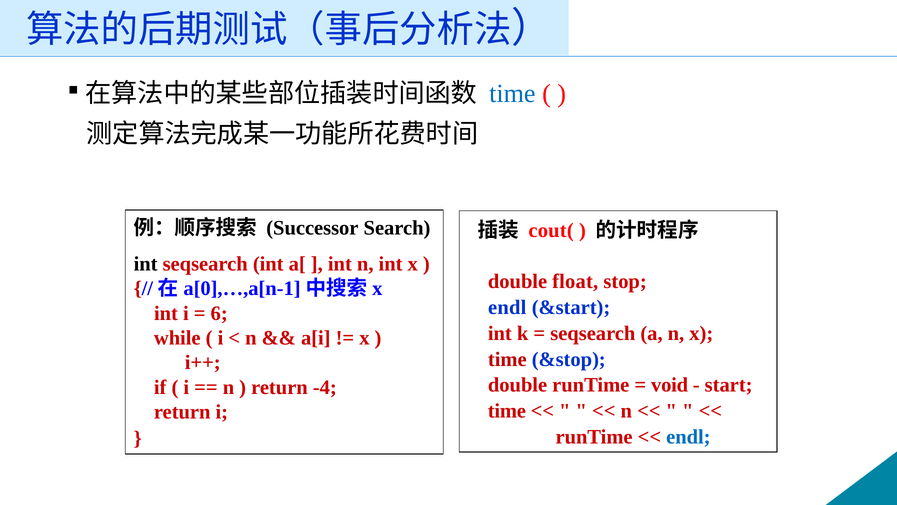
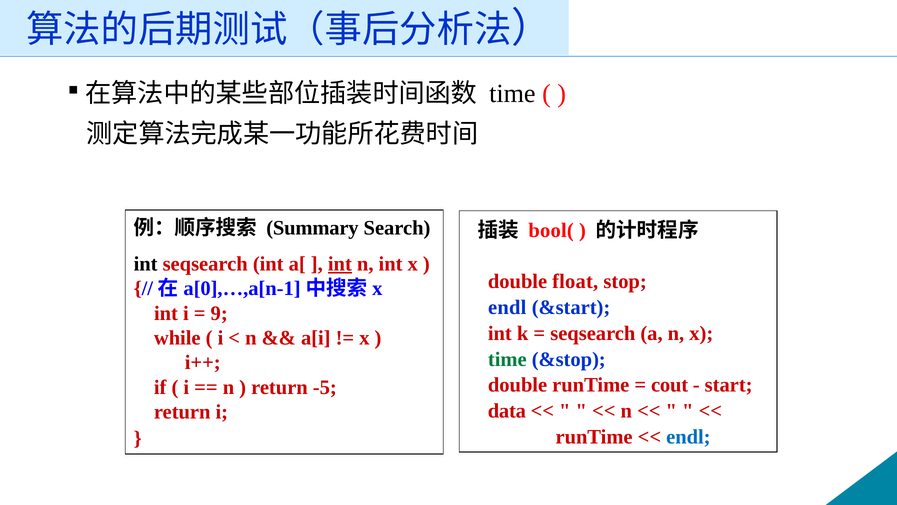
time at (512, 93) colour: blue -> black
Successor: Successor -> Summary
cout(: cout( -> bool(
int at (340, 264) underline: none -> present
6: 6 -> 9
time at (507, 359) colour: red -> green
void: void -> cout
-4: -4 -> -5
time at (507, 411): time -> data
